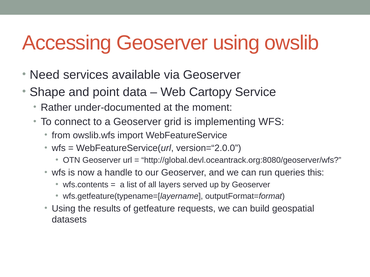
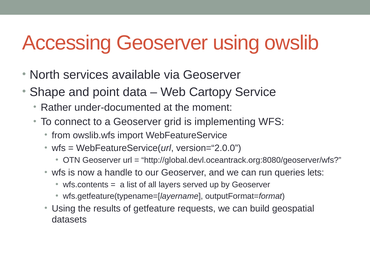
Need: Need -> North
this: this -> lets
